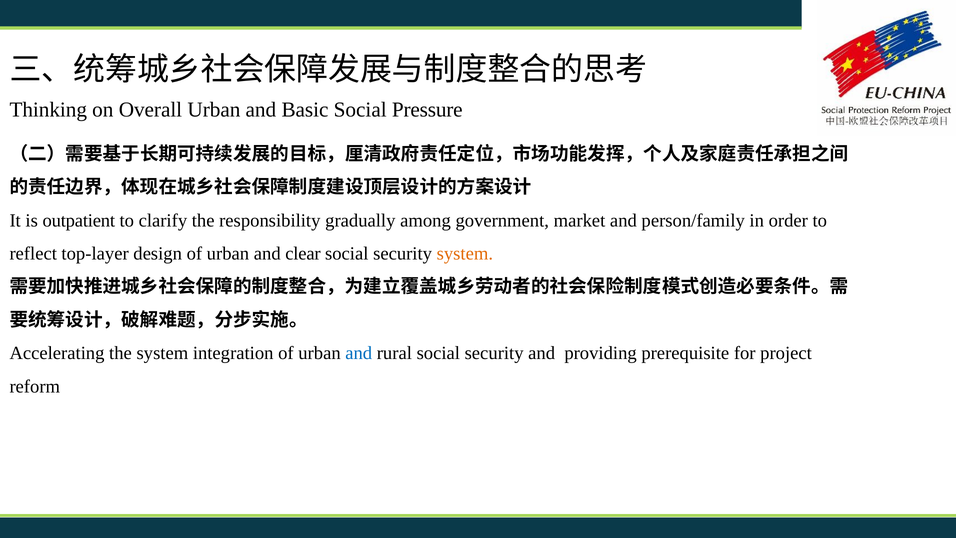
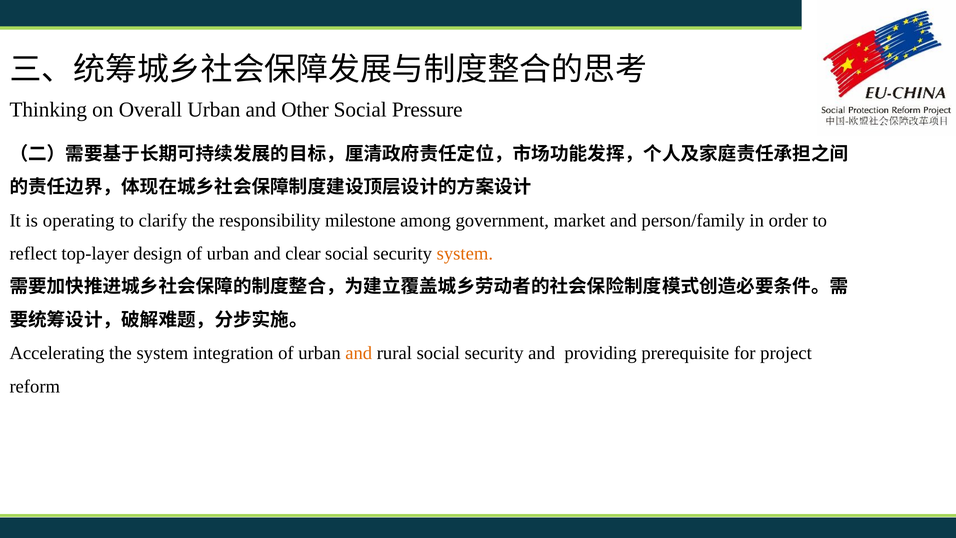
Basic: Basic -> Other
outpatient: outpatient -> operating
gradually: gradually -> milestone
and at (359, 353) colour: blue -> orange
